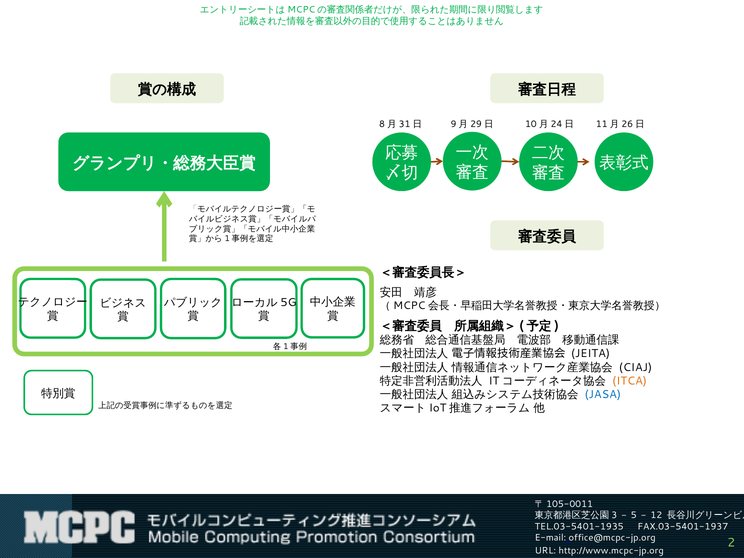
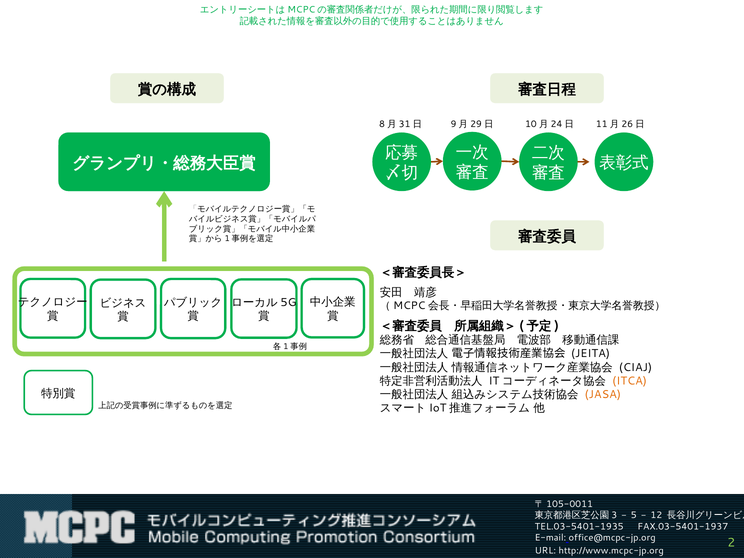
JASA colour: blue -> orange
